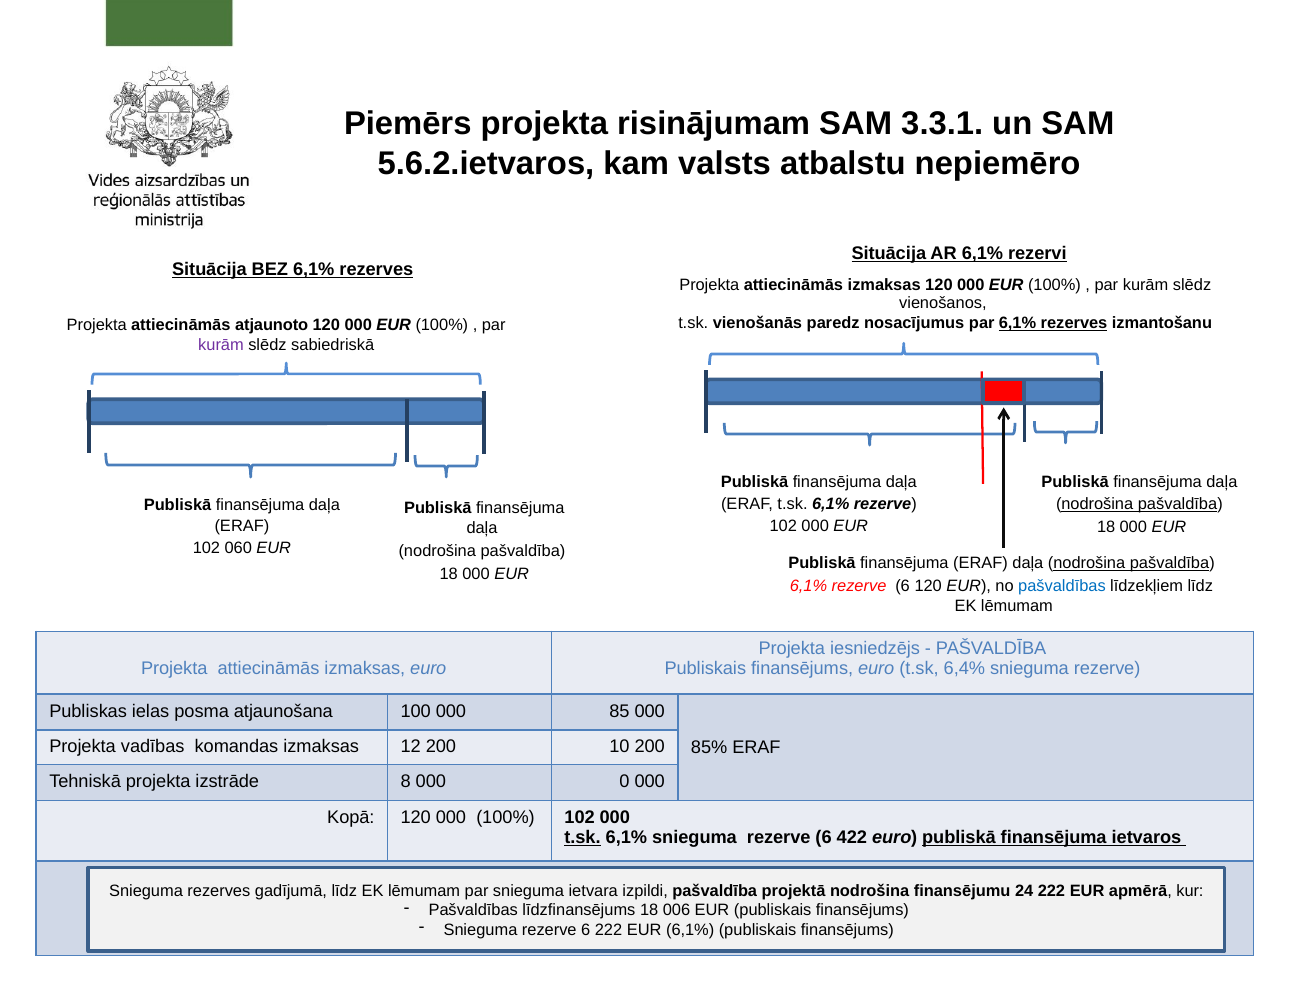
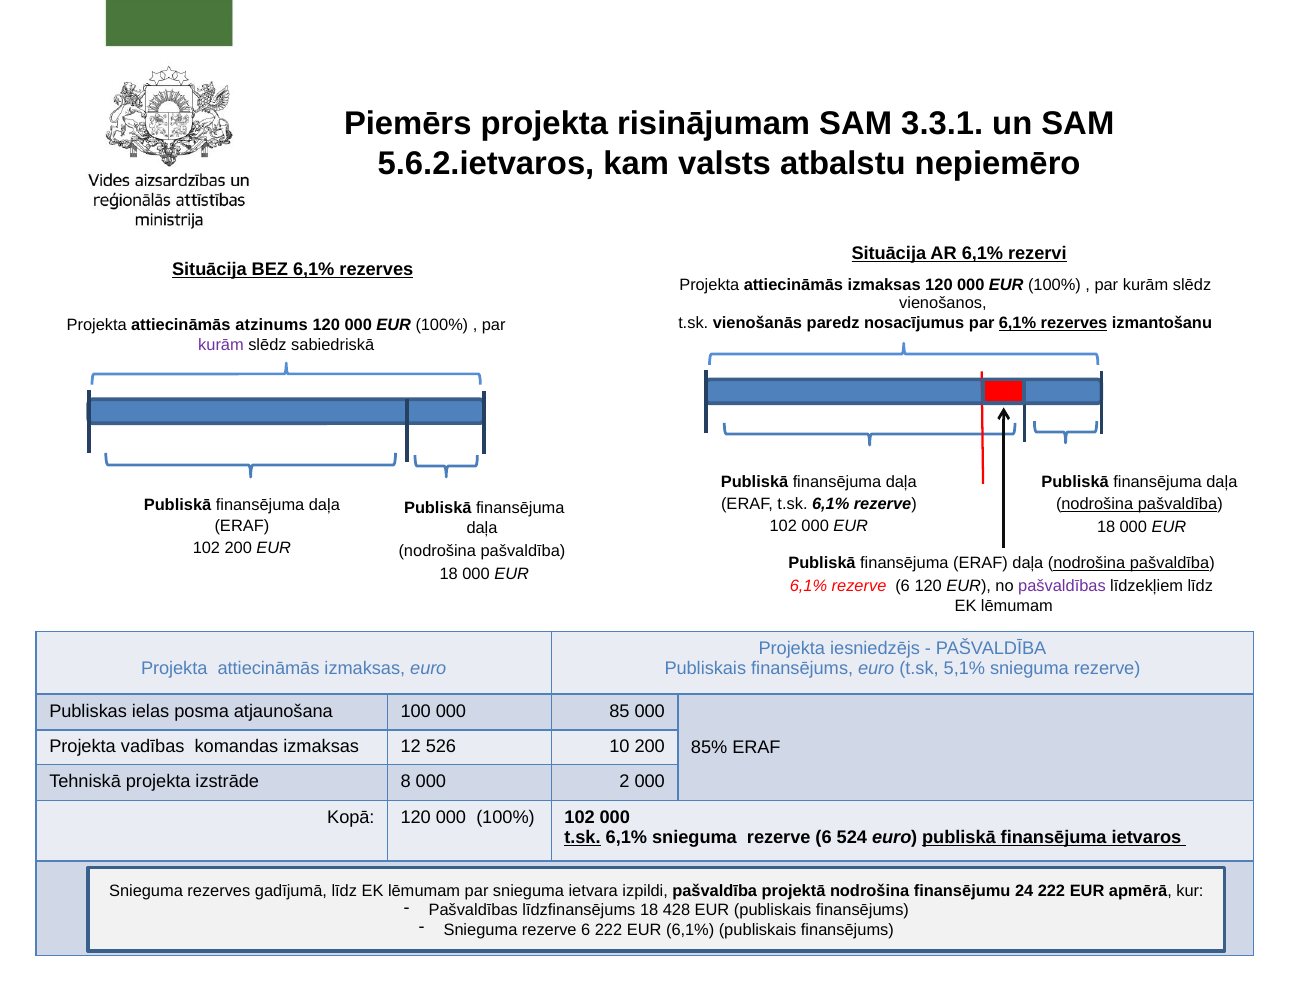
atjaunoto: atjaunoto -> atzinums
102 060: 060 -> 200
pašvaldības at (1062, 586) colour: blue -> purple
6,4%: 6,4% -> 5,1%
12 200: 200 -> 526
0: 0 -> 2
422: 422 -> 524
006: 006 -> 428
